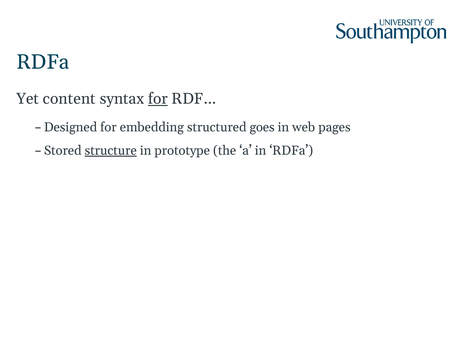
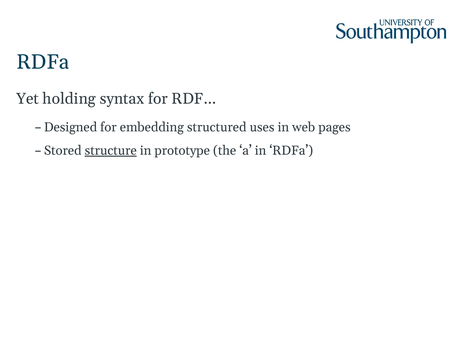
content: content -> holding
for at (158, 99) underline: present -> none
goes: goes -> uses
